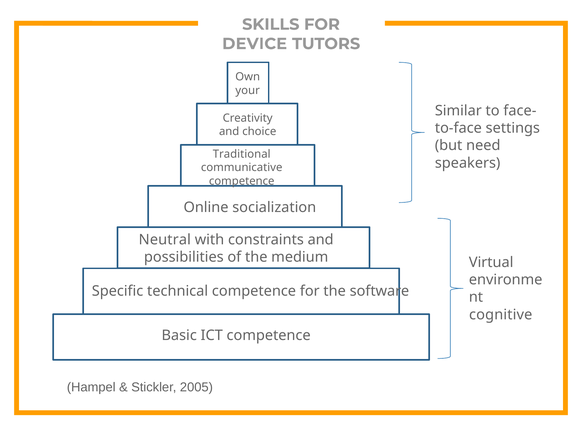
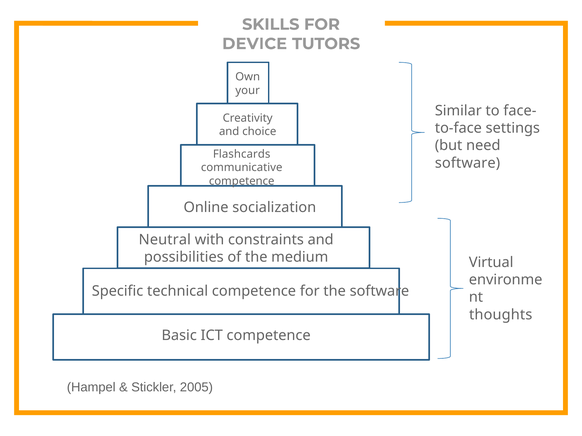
Traditional: Traditional -> Flashcards
speakers at (468, 163): speakers -> software
cognitive: cognitive -> thoughts
